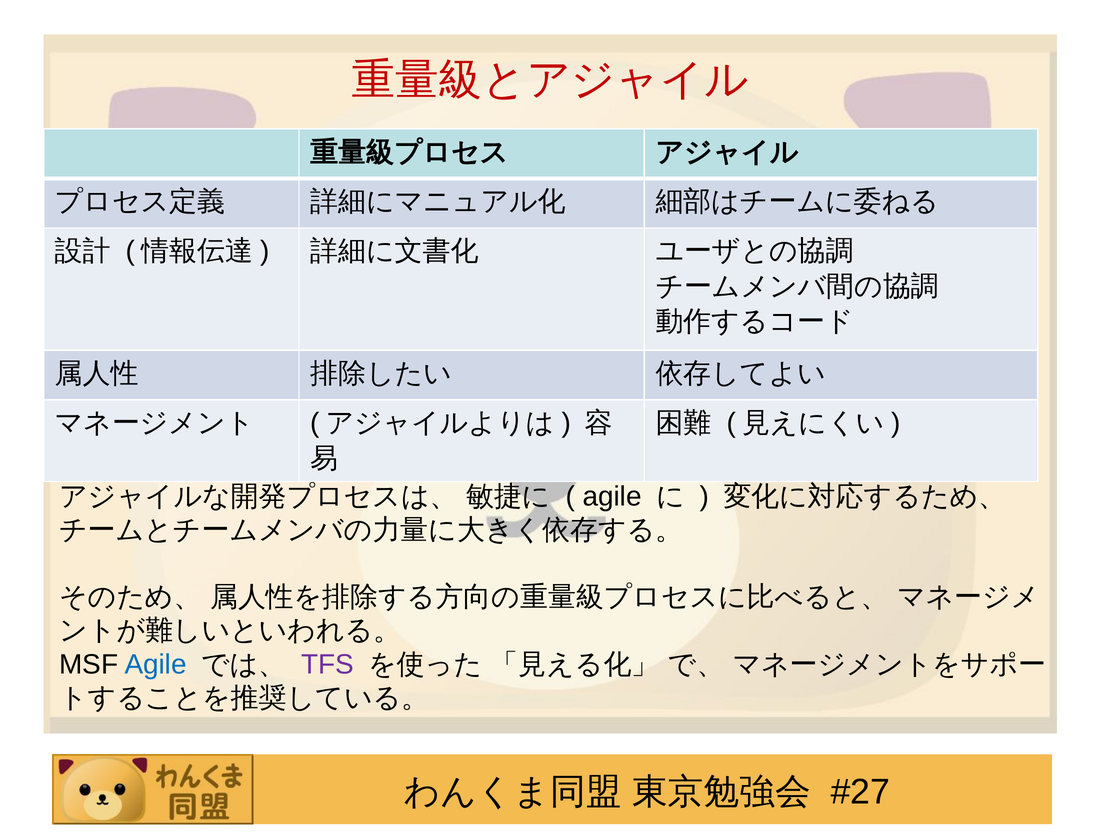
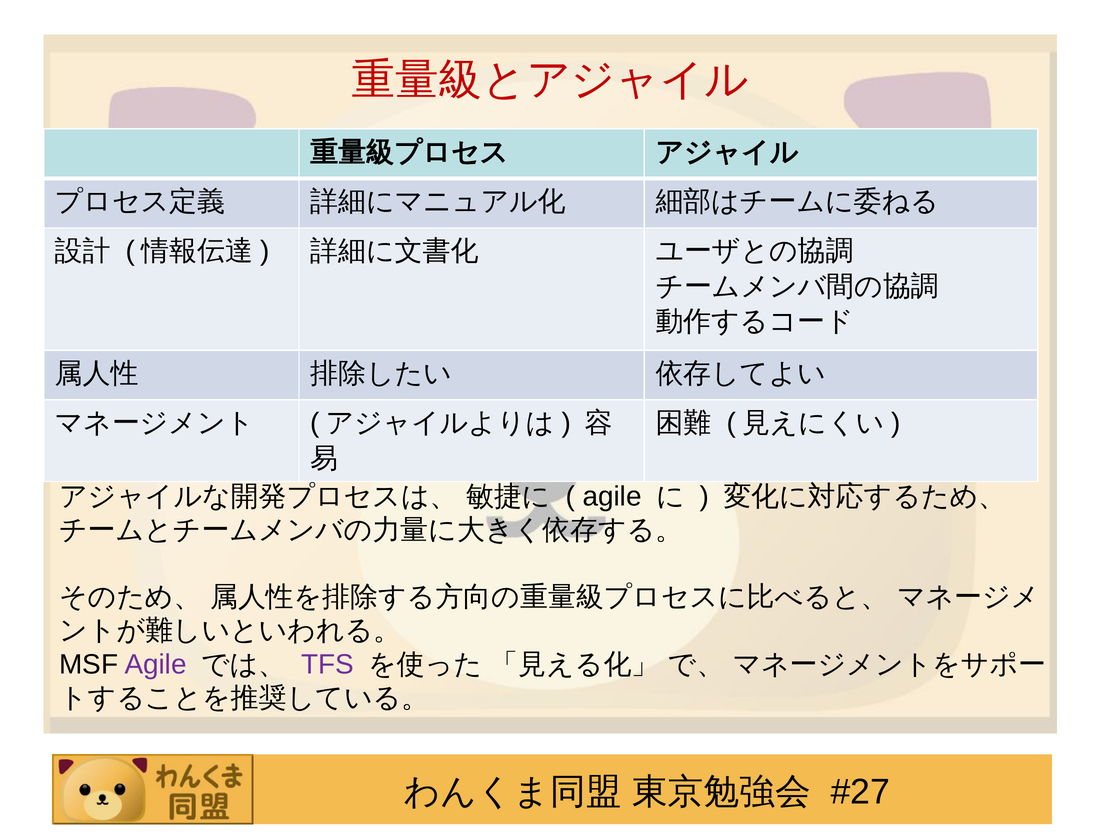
Agile at (156, 664) colour: blue -> purple
